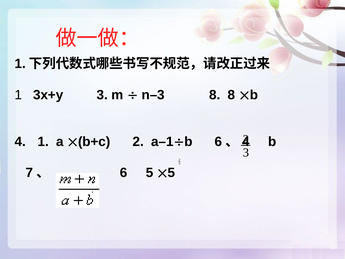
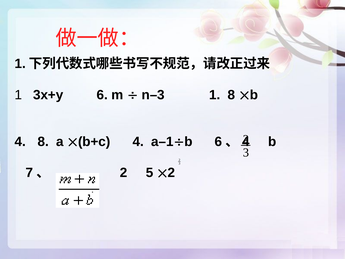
3x+y 3: 3 -> 6
n–3 8: 8 -> 1
4 1: 1 -> 8
2 at (138, 141): 2 -> 4
6 at (124, 173): 6 -> 2
5 at (171, 173): 5 -> 2
